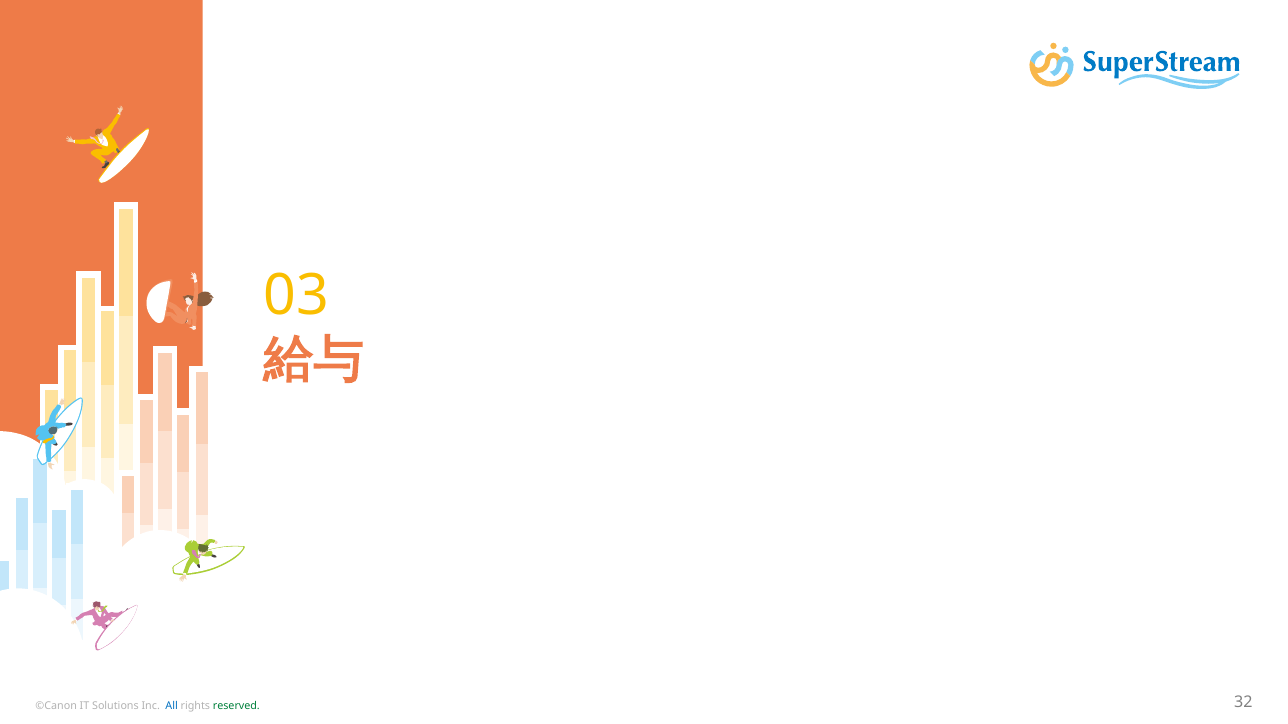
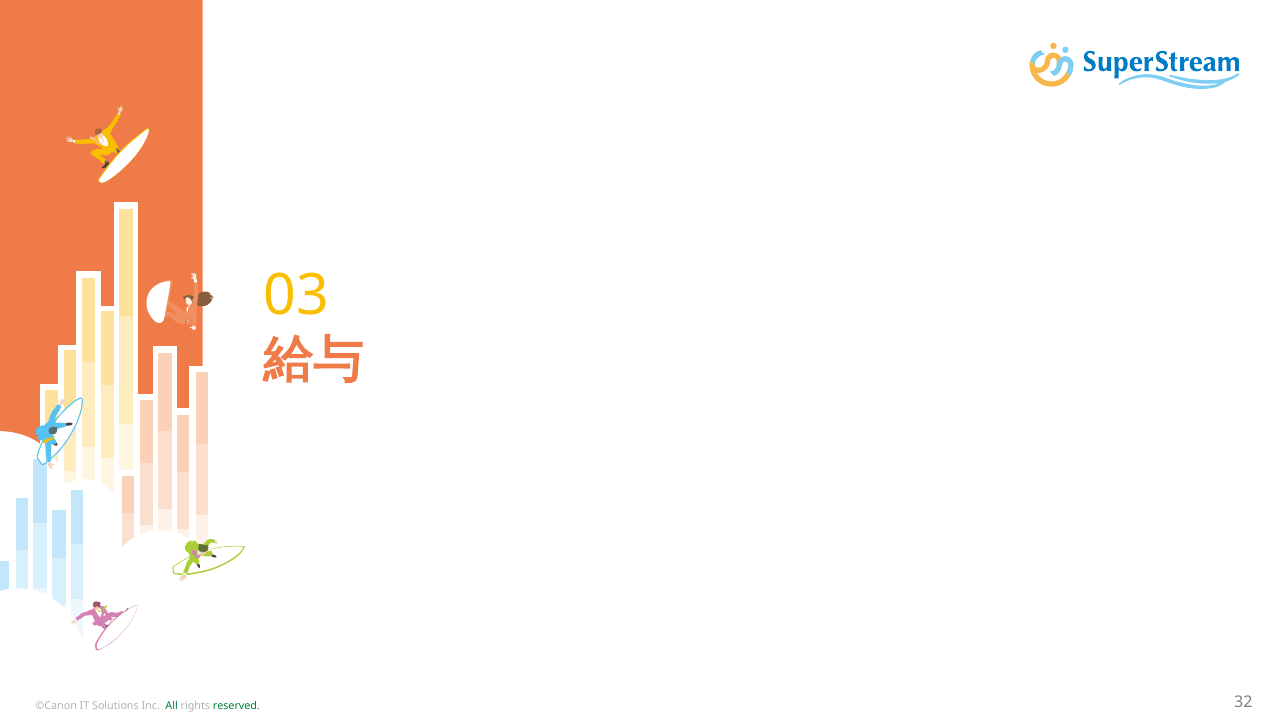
All colour: blue -> green
